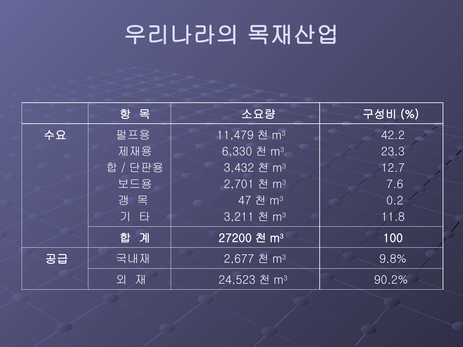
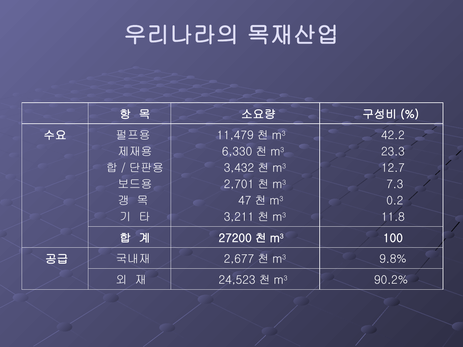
7.6: 7.6 -> 7.3
